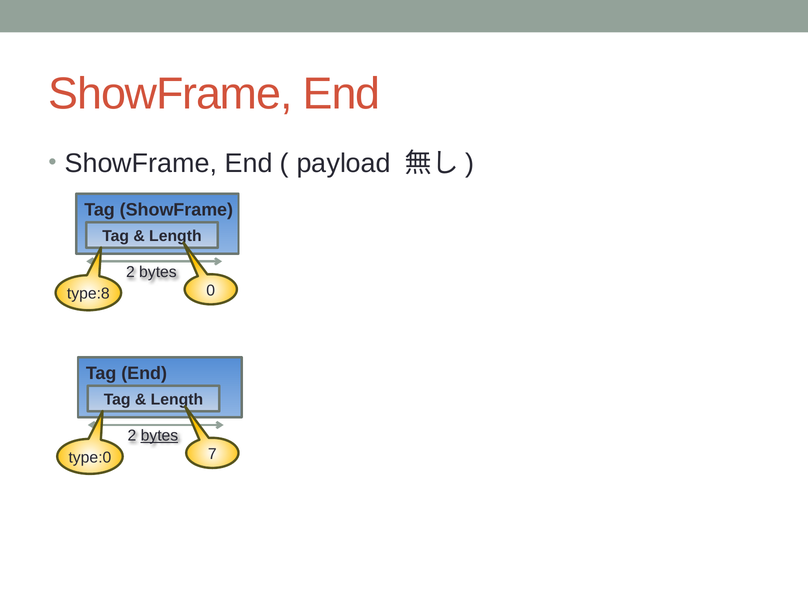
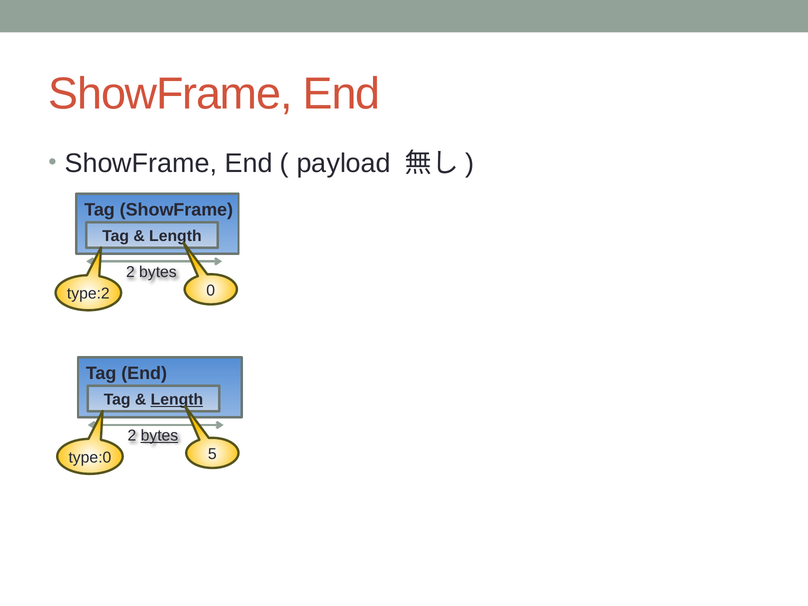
type:8: type:8 -> type:2
Length at (177, 400) underline: none -> present
7: 7 -> 5
